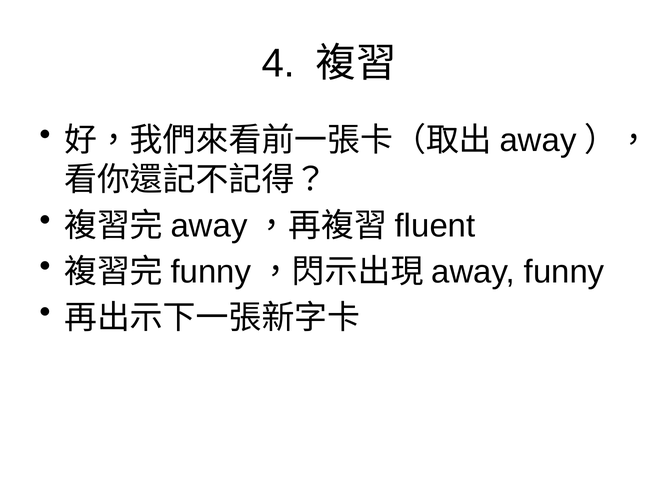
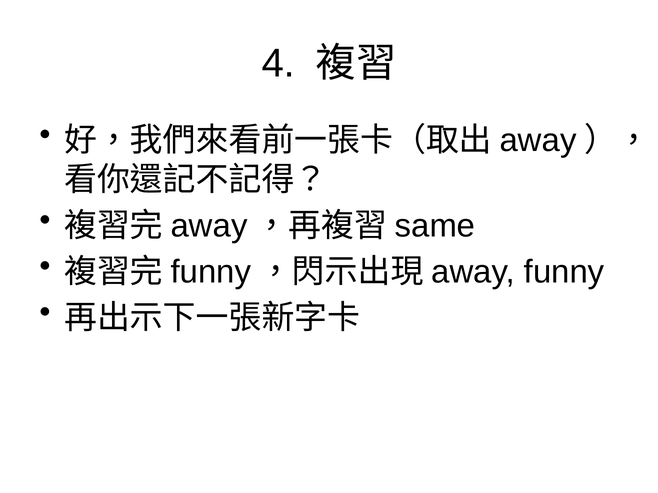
fluent: fluent -> same
